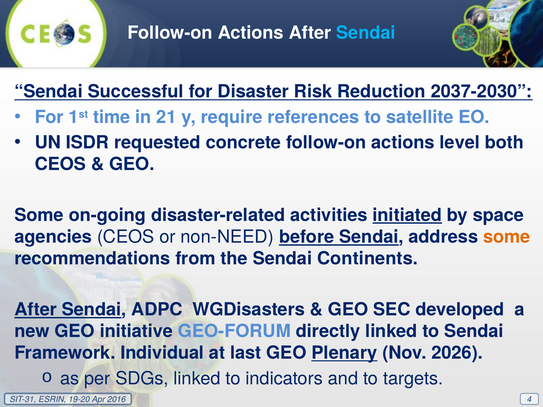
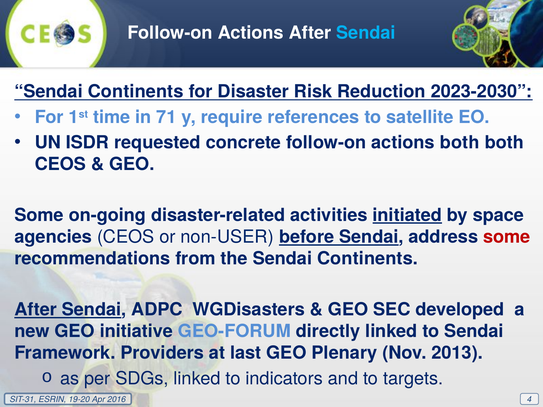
Successful at (136, 92): Successful -> Continents
2037-2030: 2037-2030 -> 2023-2030
21: 21 -> 71
actions level: level -> both
non-NEED: non-NEED -> non-USER
some at (507, 237) colour: orange -> red
Individual: Individual -> Providers
Plenary underline: present -> none
2026: 2026 -> 2013
